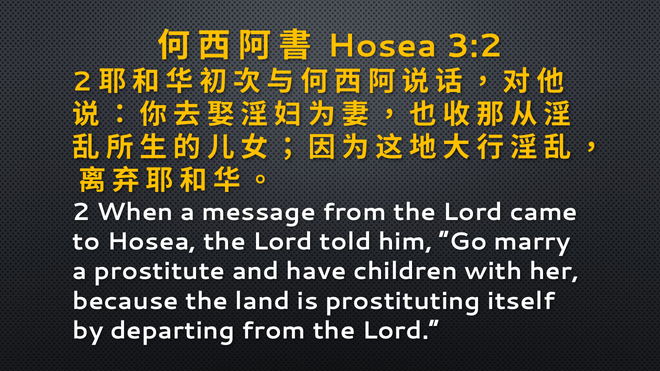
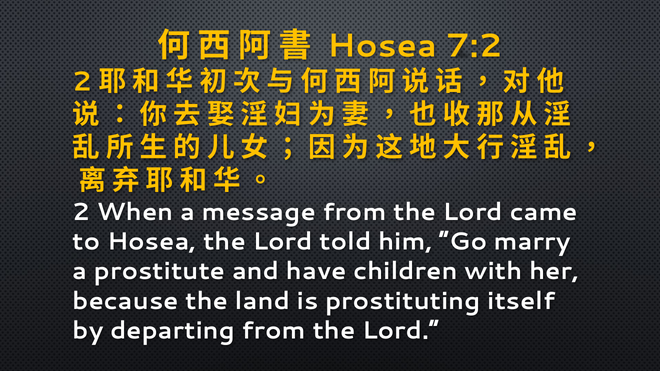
3:2: 3:2 -> 7:2
